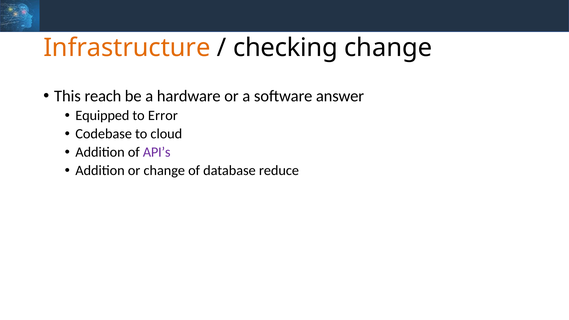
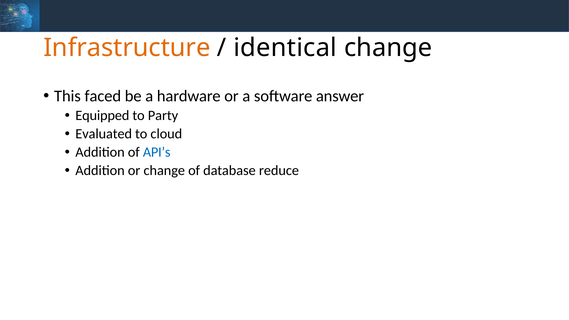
checking: checking -> identical
reach: reach -> faced
Error: Error -> Party
Codebase: Codebase -> Evaluated
API’s colour: purple -> blue
